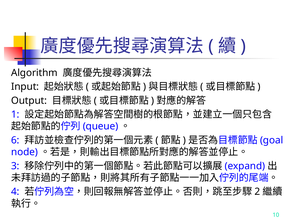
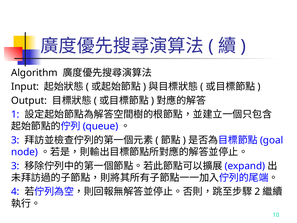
6 at (15, 140): 6 -> 3
